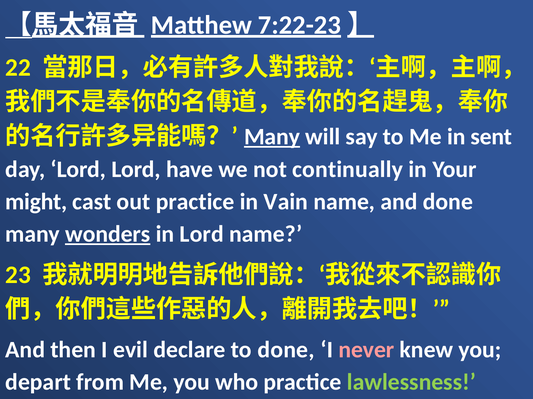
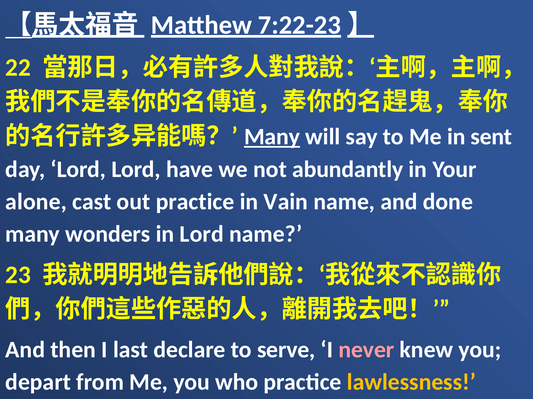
continually: continually -> abundantly
might: might -> alone
wonders underline: present -> none
evil: evil -> last
to done: done -> serve
lawlessness colour: light green -> yellow
